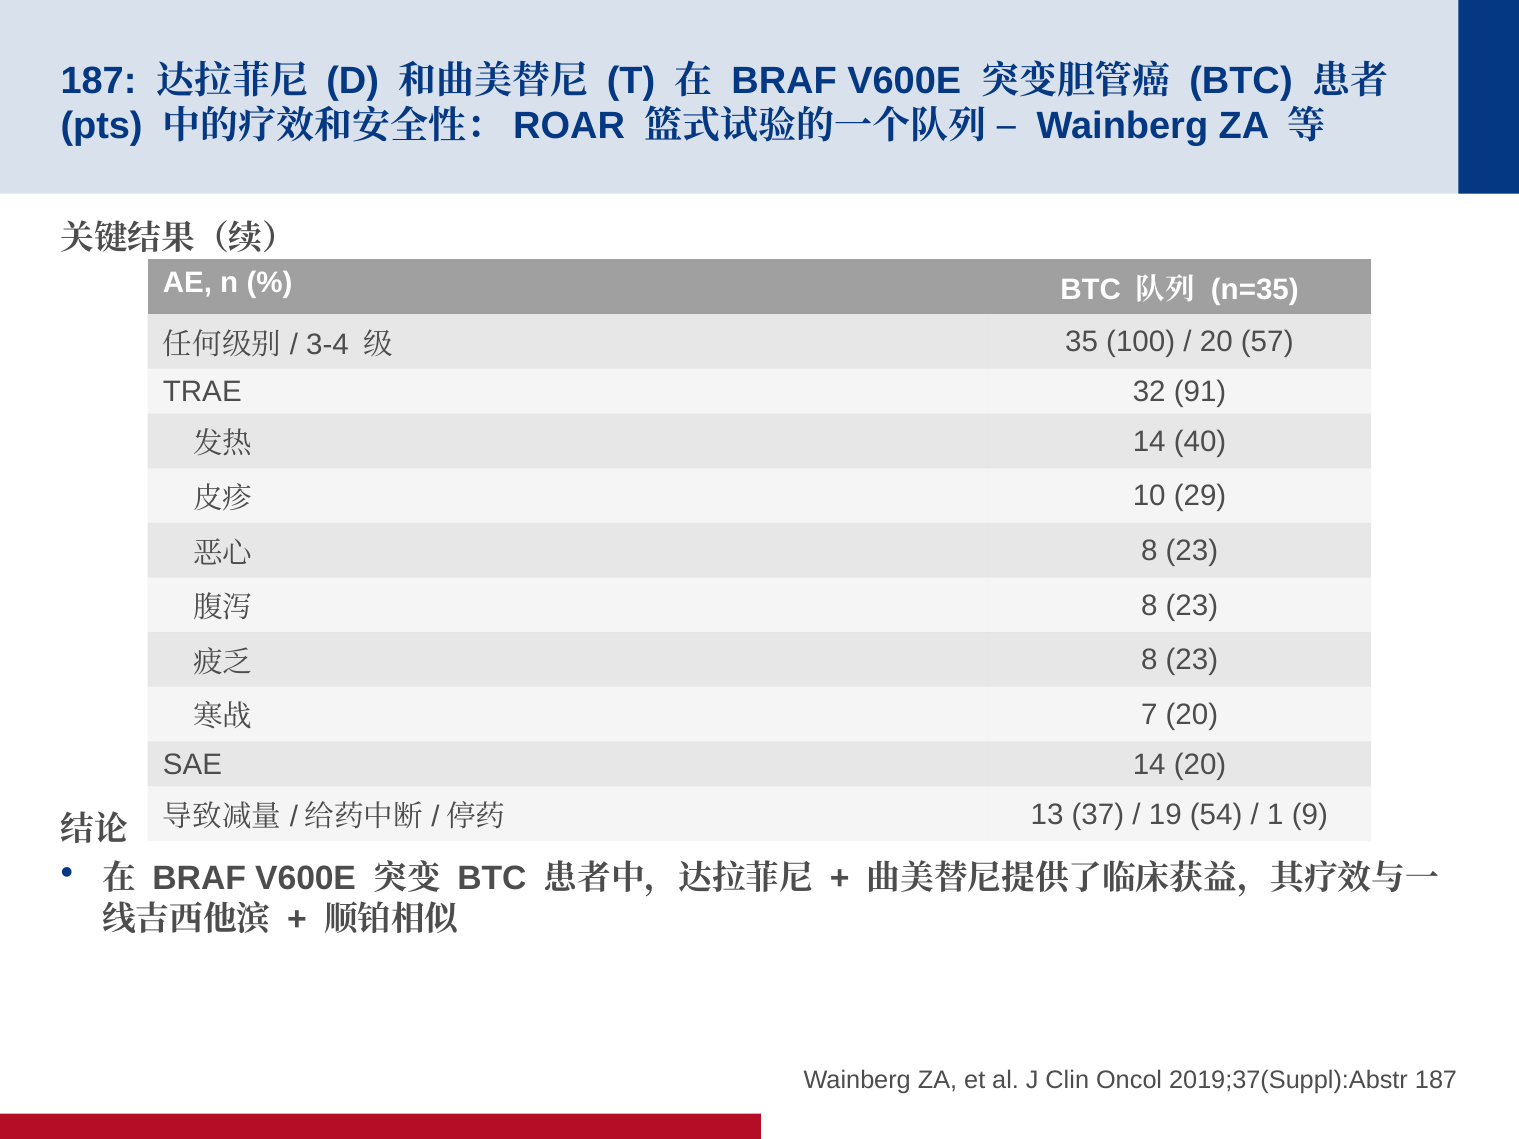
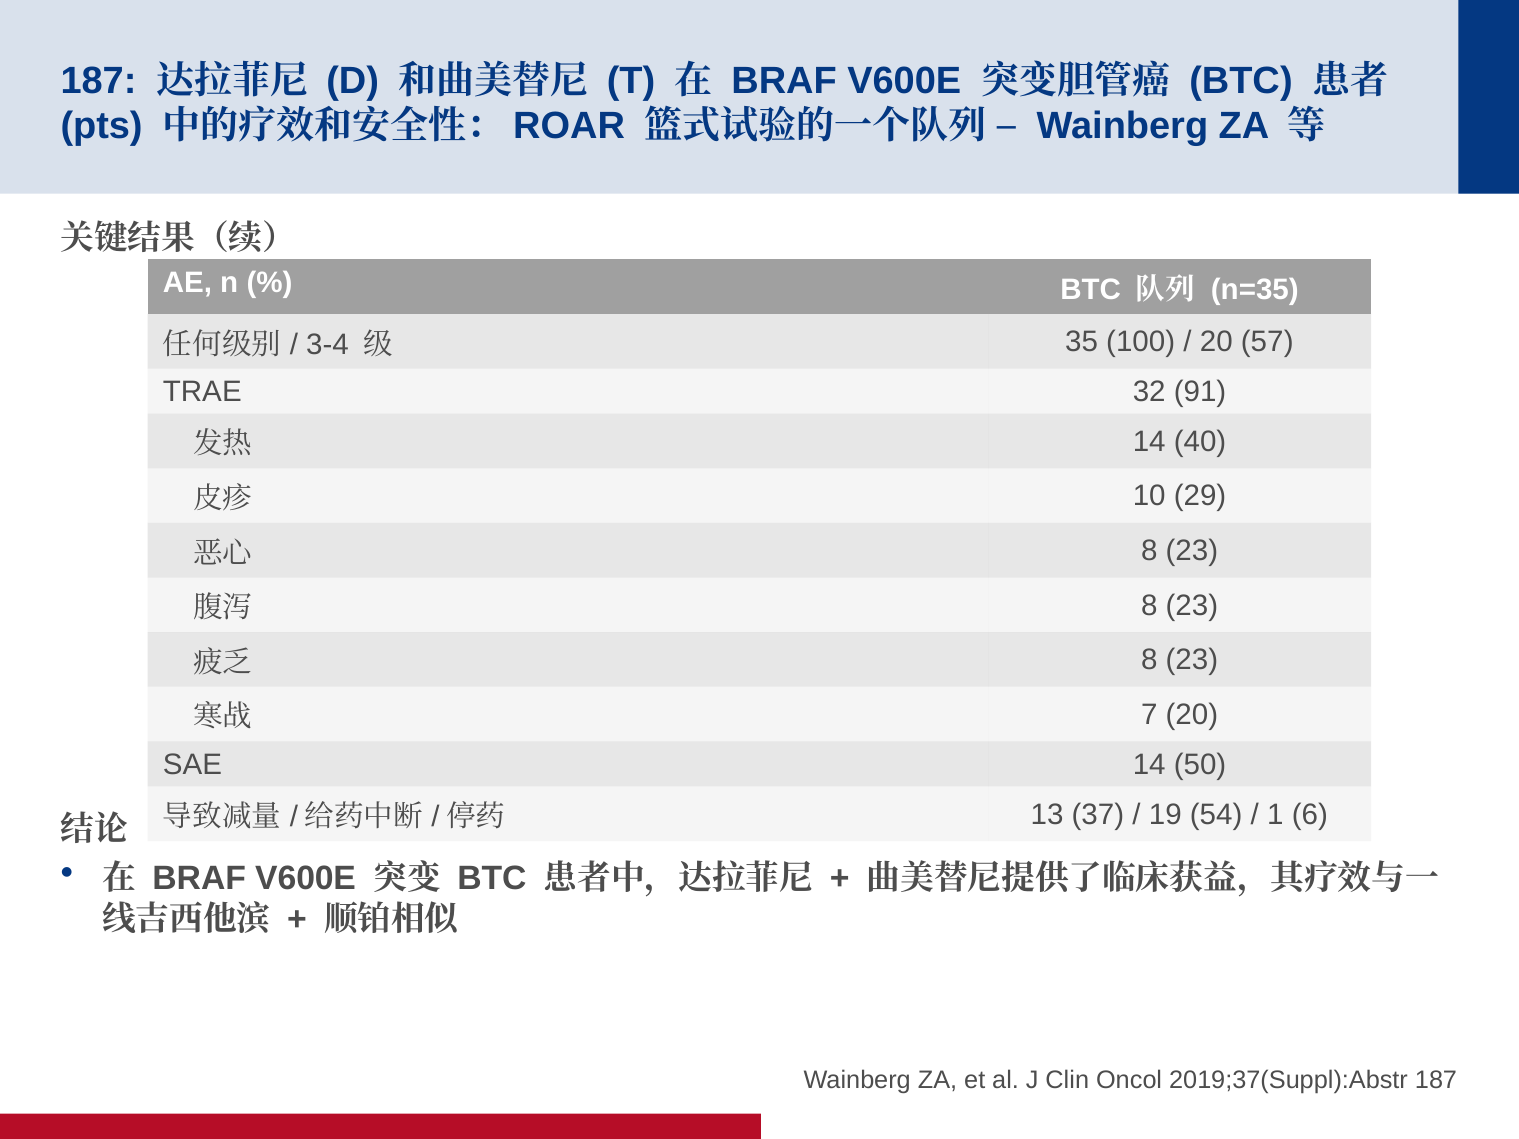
14 20: 20 -> 50
9: 9 -> 6
